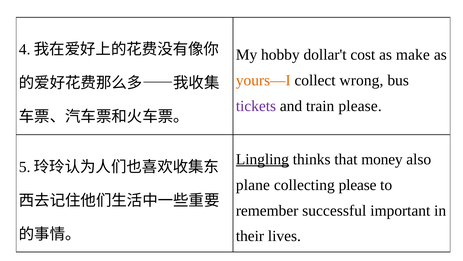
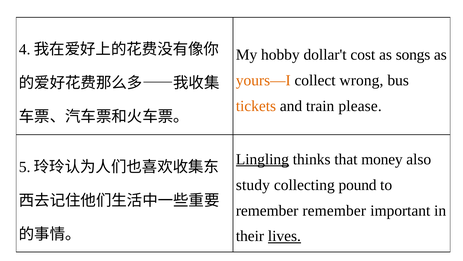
make: make -> songs
tickets colour: purple -> orange
plane: plane -> study
collecting please: please -> pound
remember successful: successful -> remember
lives underline: none -> present
